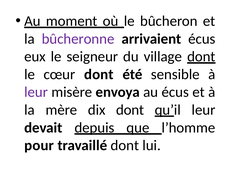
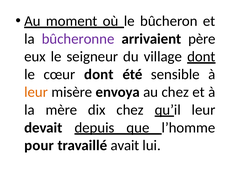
arrivaient écus: écus -> père
leur at (36, 92) colour: purple -> orange
au écus: écus -> chez
dix dont: dont -> chez
travaillé dont: dont -> avait
